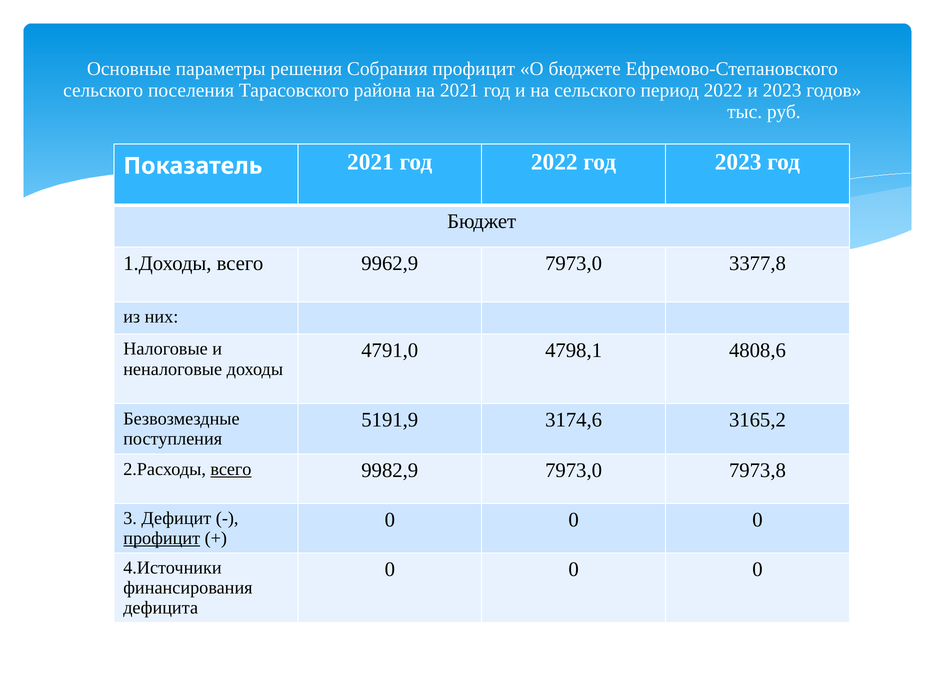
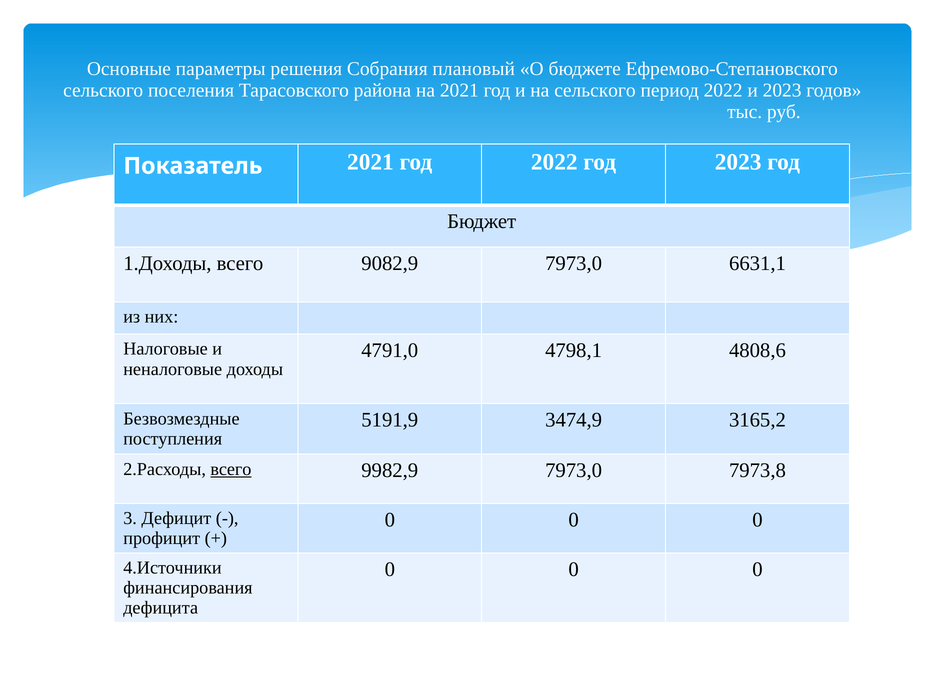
Собрания профицит: профицит -> плановый
9962,9: 9962,9 -> 9082,9
3377,8: 3377,8 -> 6631,1
3174,6: 3174,6 -> 3474,9
профицит at (162, 539) underline: present -> none
